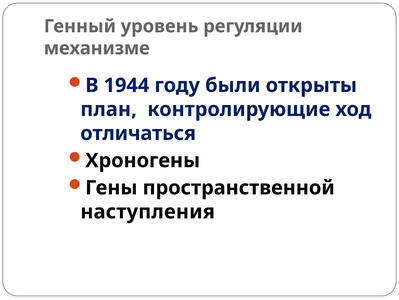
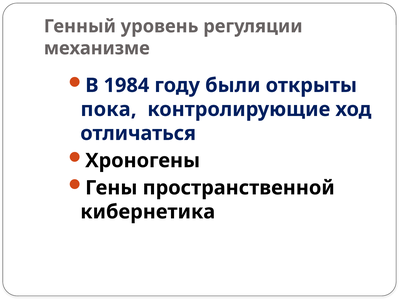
1944: 1944 -> 1984
план: план -> пока
наступления: наступления -> кибернетика
